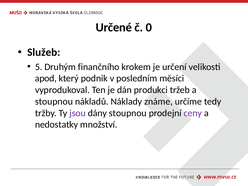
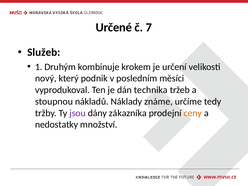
0: 0 -> 7
5: 5 -> 1
finančního: finančního -> kombinuje
apod: apod -> nový
produkci: produkci -> technika
dány stoupnou: stoupnou -> zákazníka
ceny colour: purple -> orange
